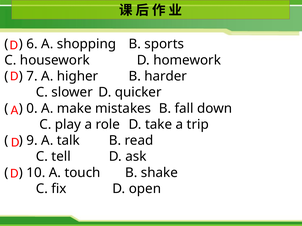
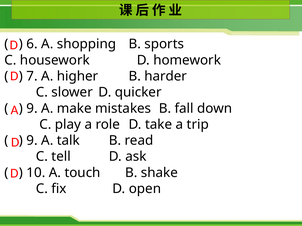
0 at (32, 109): 0 -> 9
